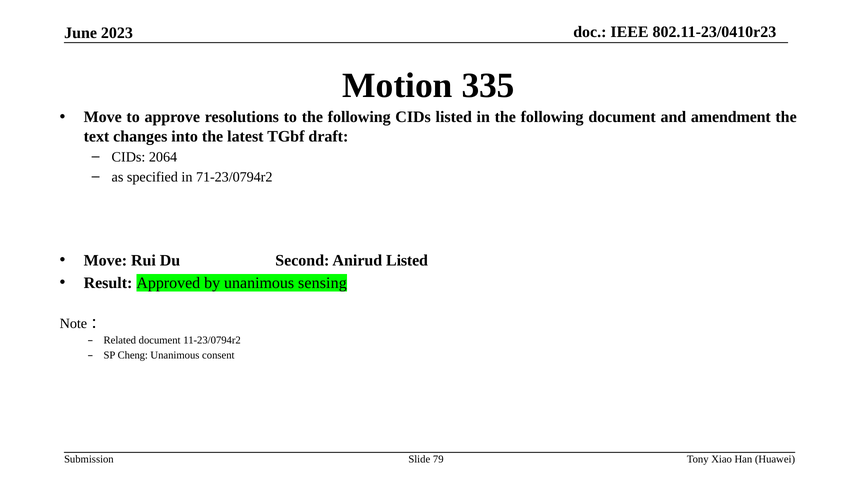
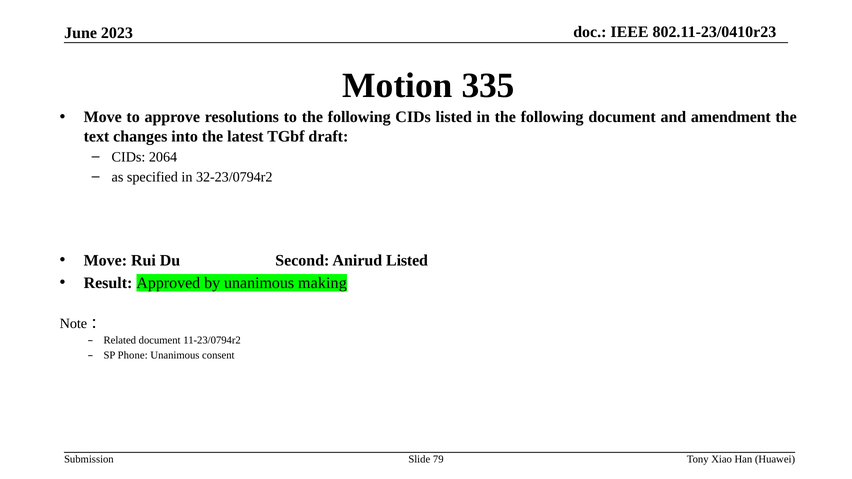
71-23/0794r2: 71-23/0794r2 -> 32-23/0794r2
sensing: sensing -> making
Cheng: Cheng -> Phone
